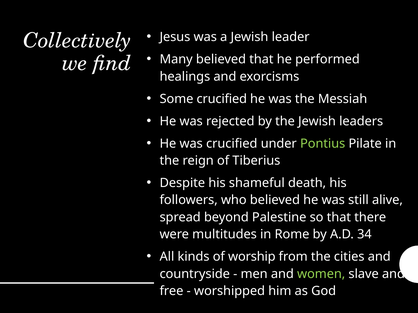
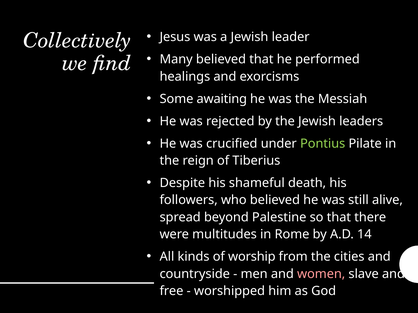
Some crucified: crucified -> awaiting
34: 34 -> 14
women colour: light green -> pink
